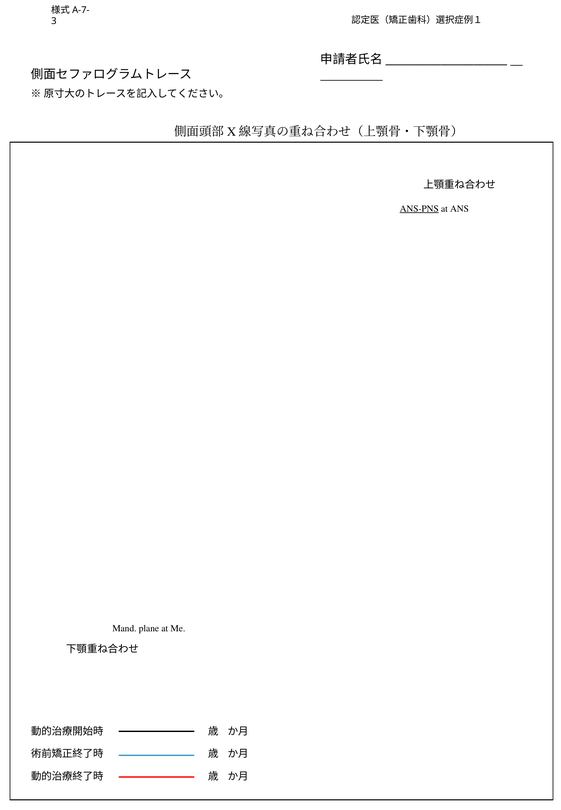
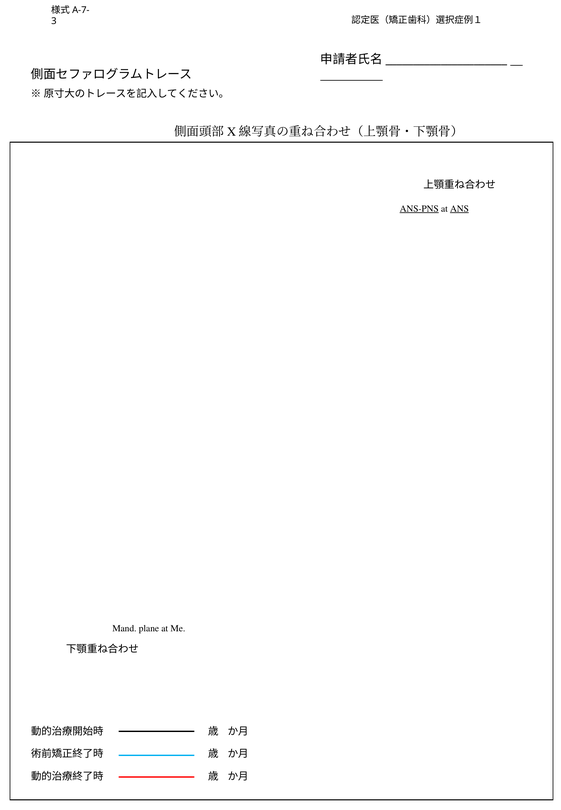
ANS underline: none -> present
